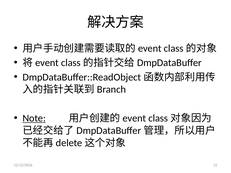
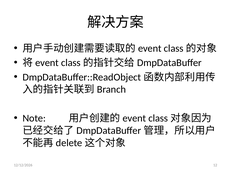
Note underline: present -> none
